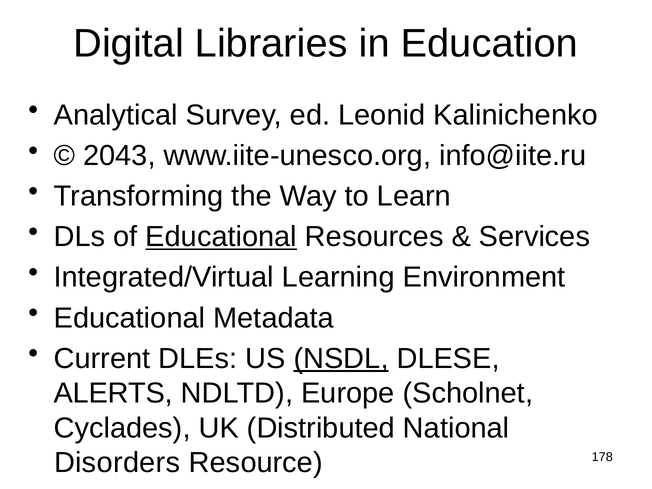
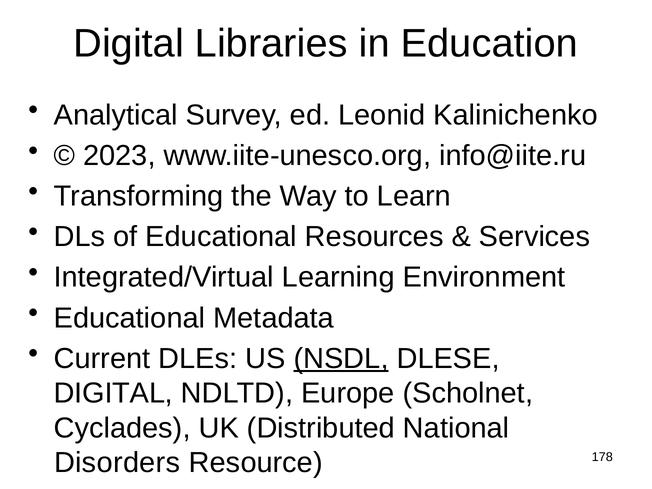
2043: 2043 -> 2023
Educational at (221, 237) underline: present -> none
ALERTS at (113, 393): ALERTS -> DIGITAL
